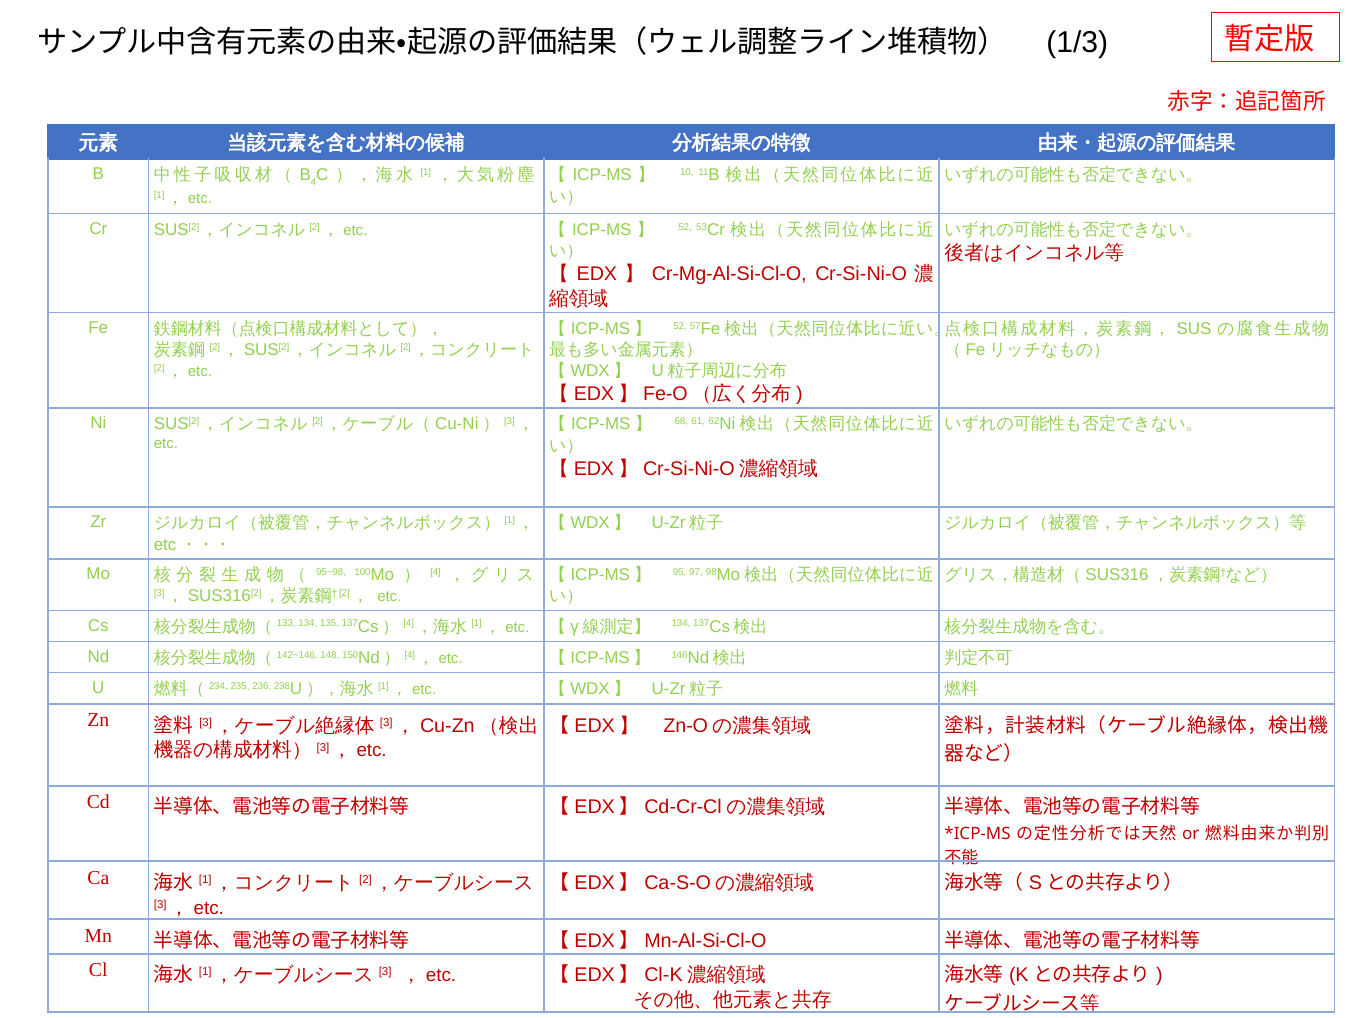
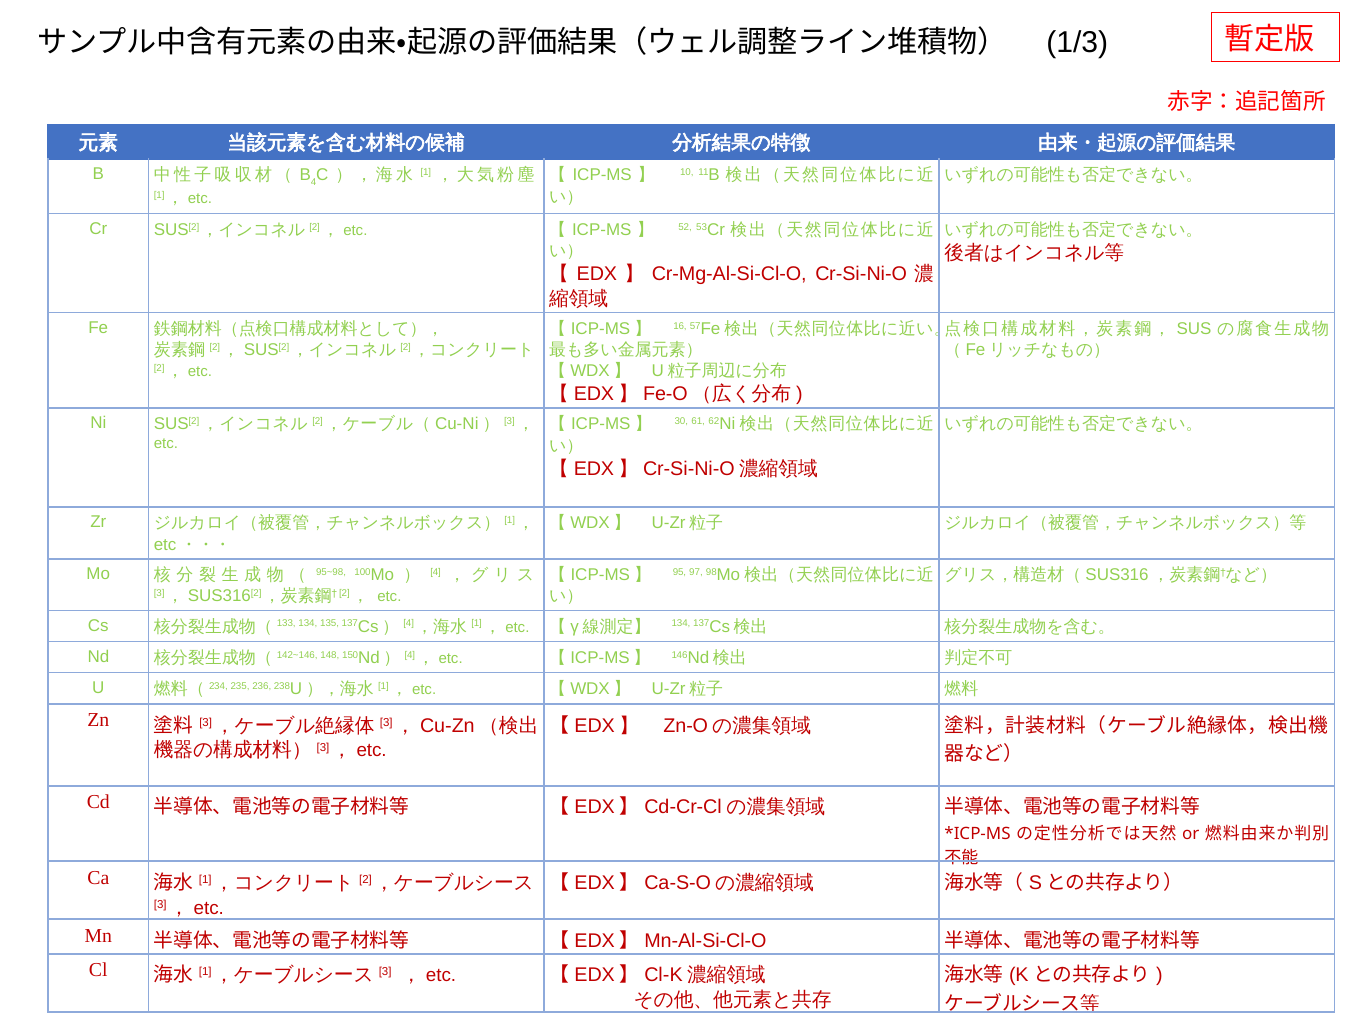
52 at (680, 326): 52 -> 16
68: 68 -> 30
